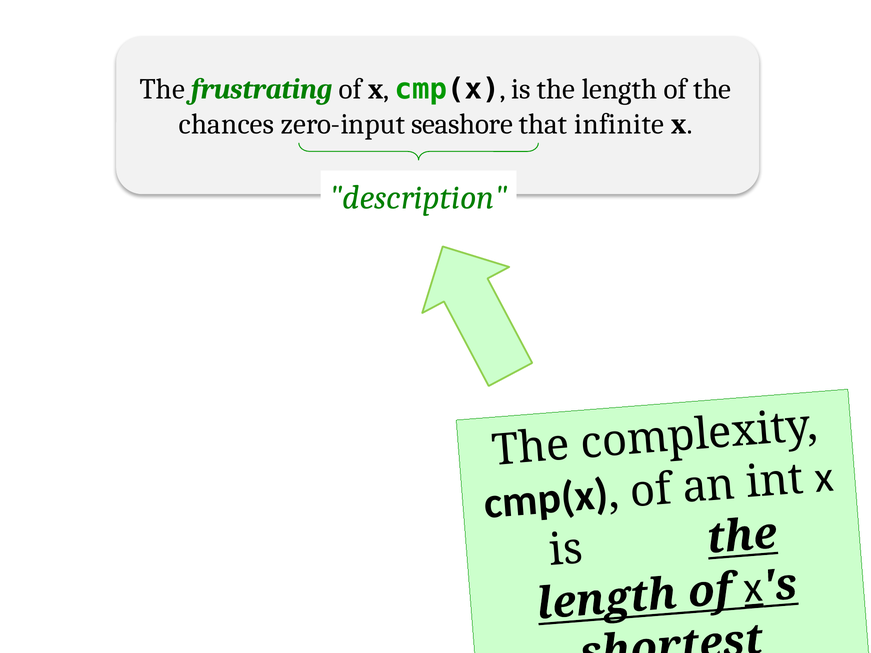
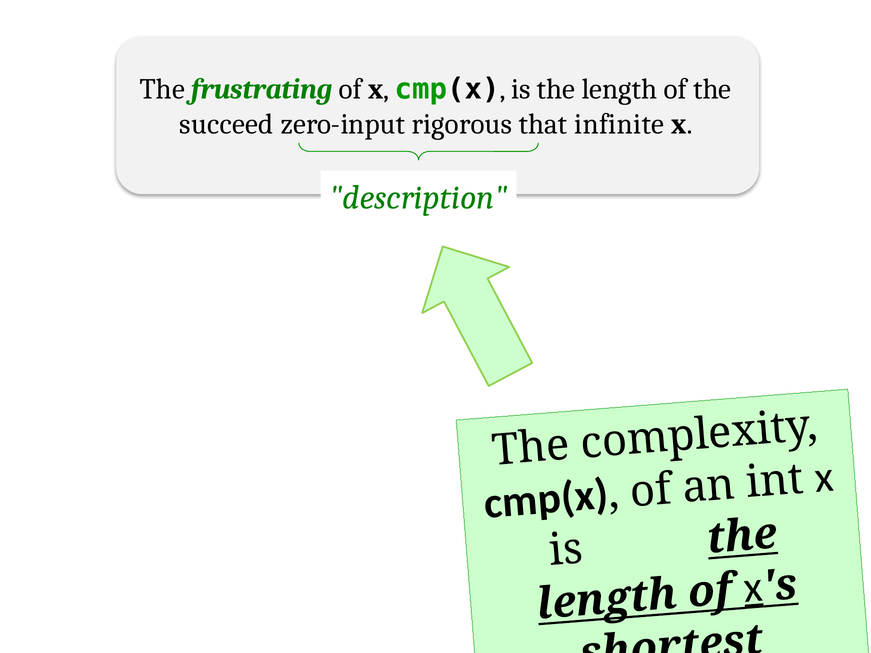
chances: chances -> succeed
seashore: seashore -> rigorous
